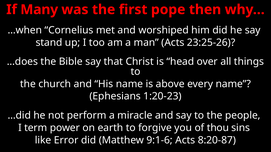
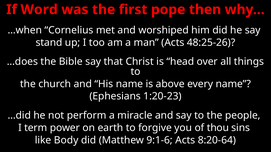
Many: Many -> Word
23:25-26: 23:25-26 -> 48:25-26
Error: Error -> Body
8:20-87: 8:20-87 -> 8:20-64
